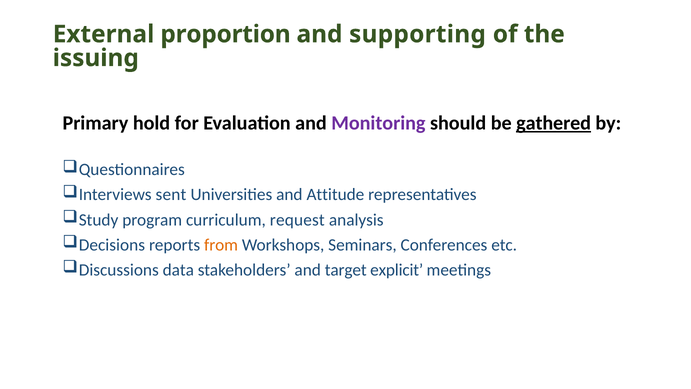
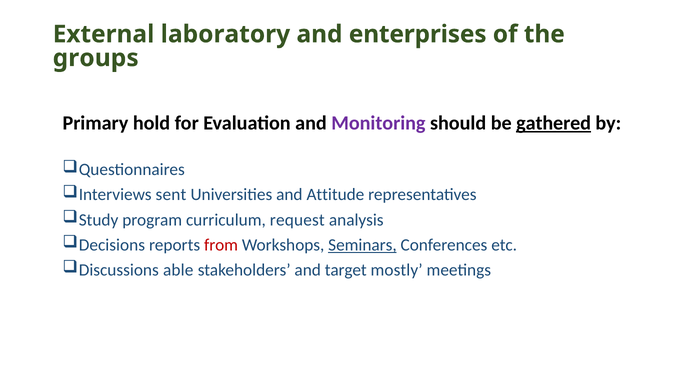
proportion: proportion -> laboratory
supporting: supporting -> enterprises
issuing: issuing -> groups
from colour: orange -> red
Seminars underline: none -> present
data: data -> able
explicit: explicit -> mostly
